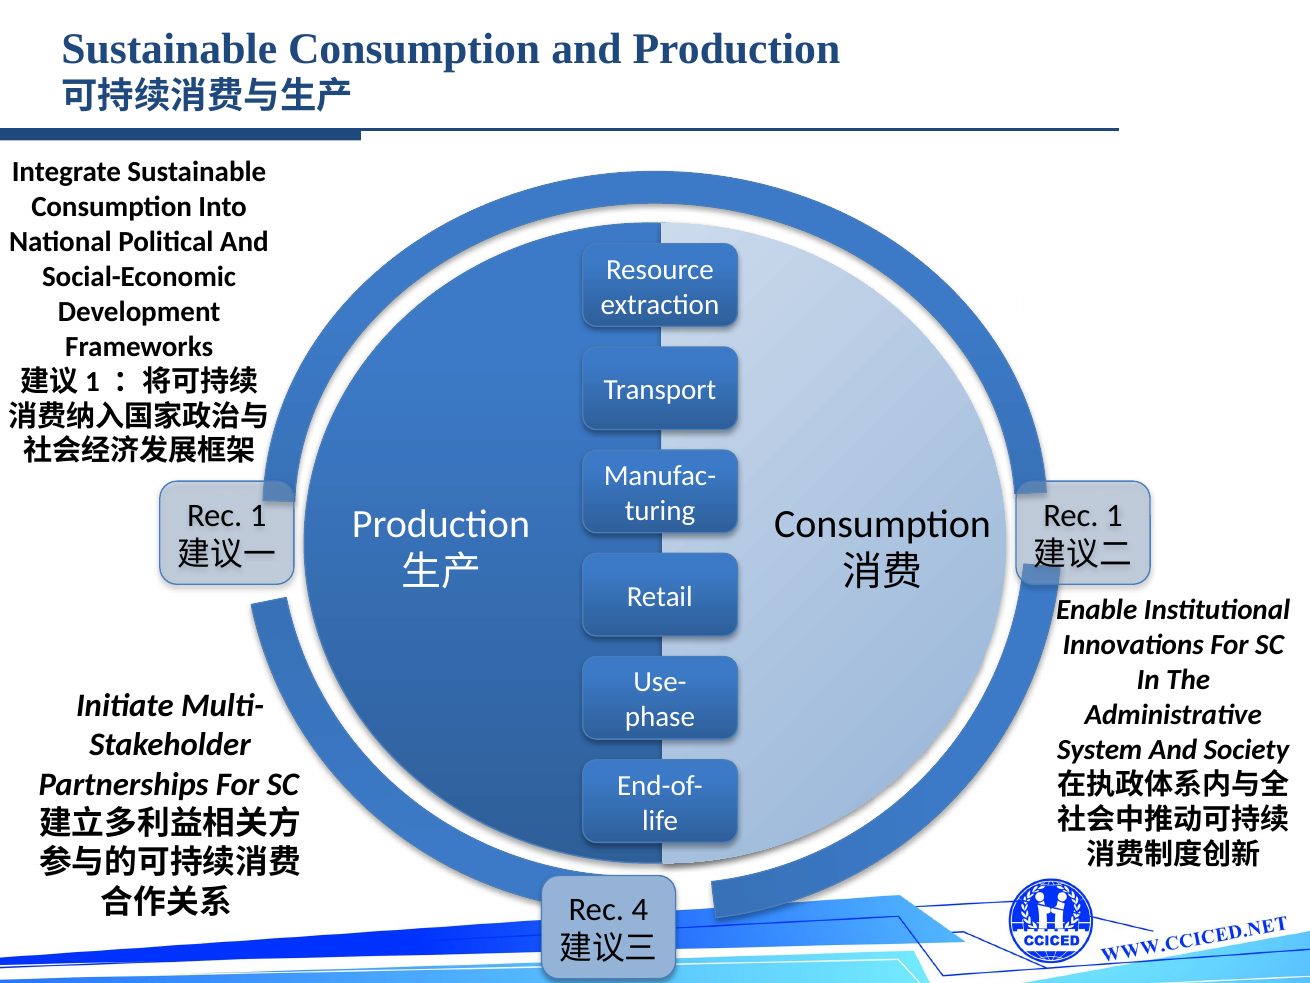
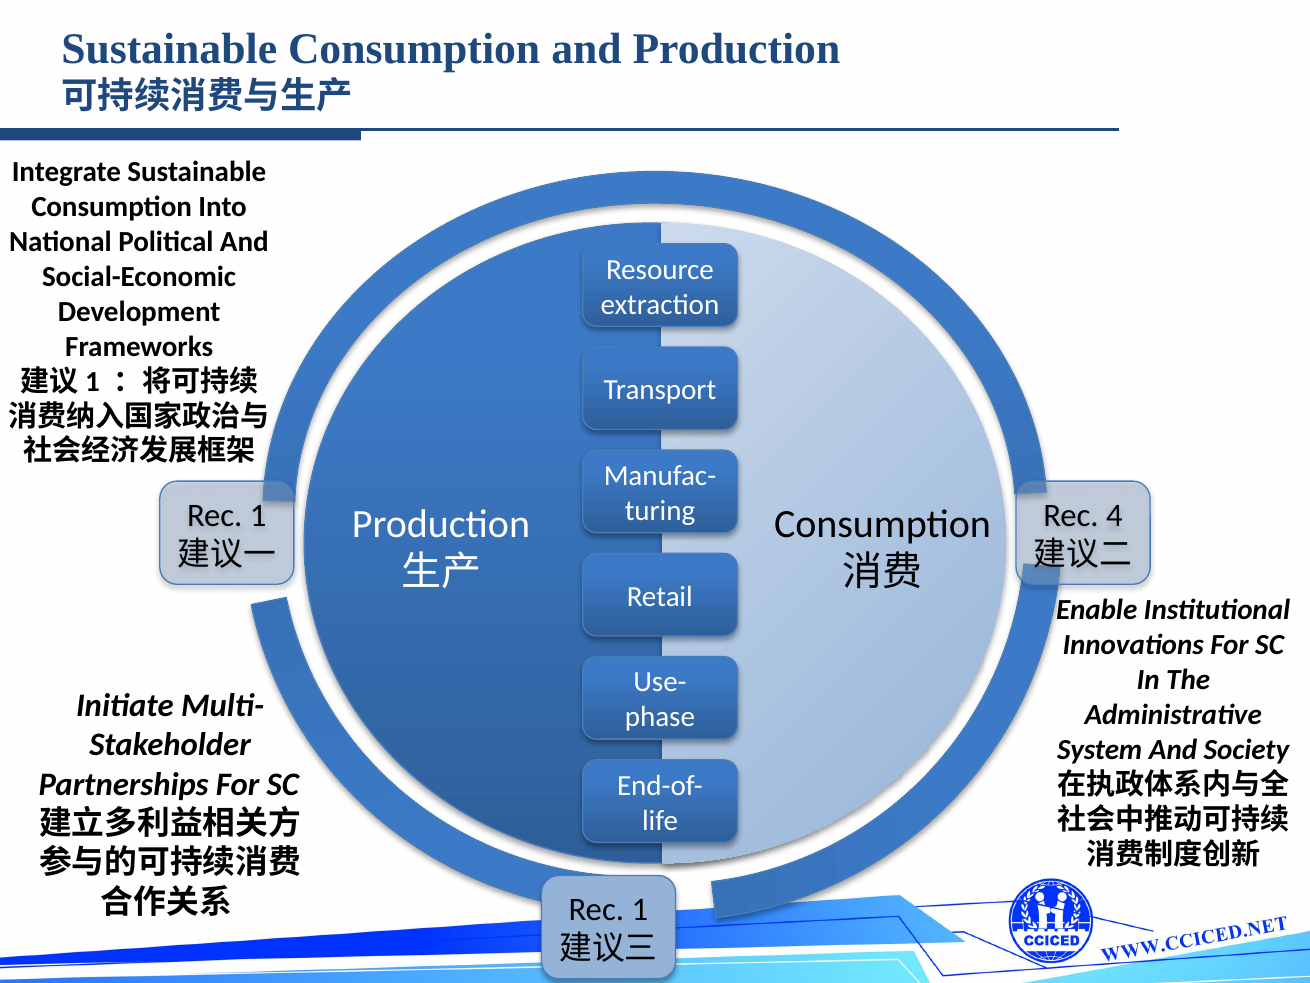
1 at (1114, 515): 1 -> 4
4 at (640, 909): 4 -> 1
